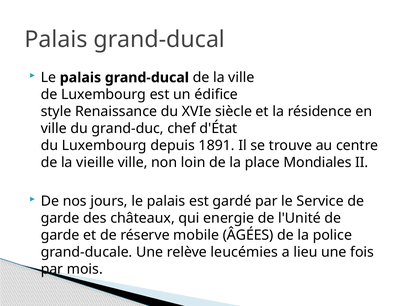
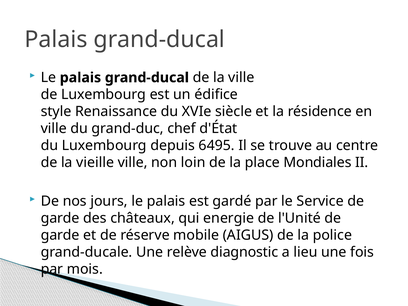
1891: 1891 -> 6495
ÂGÉES: ÂGÉES -> AIGUS
leucémies: leucémies -> diagnostic
